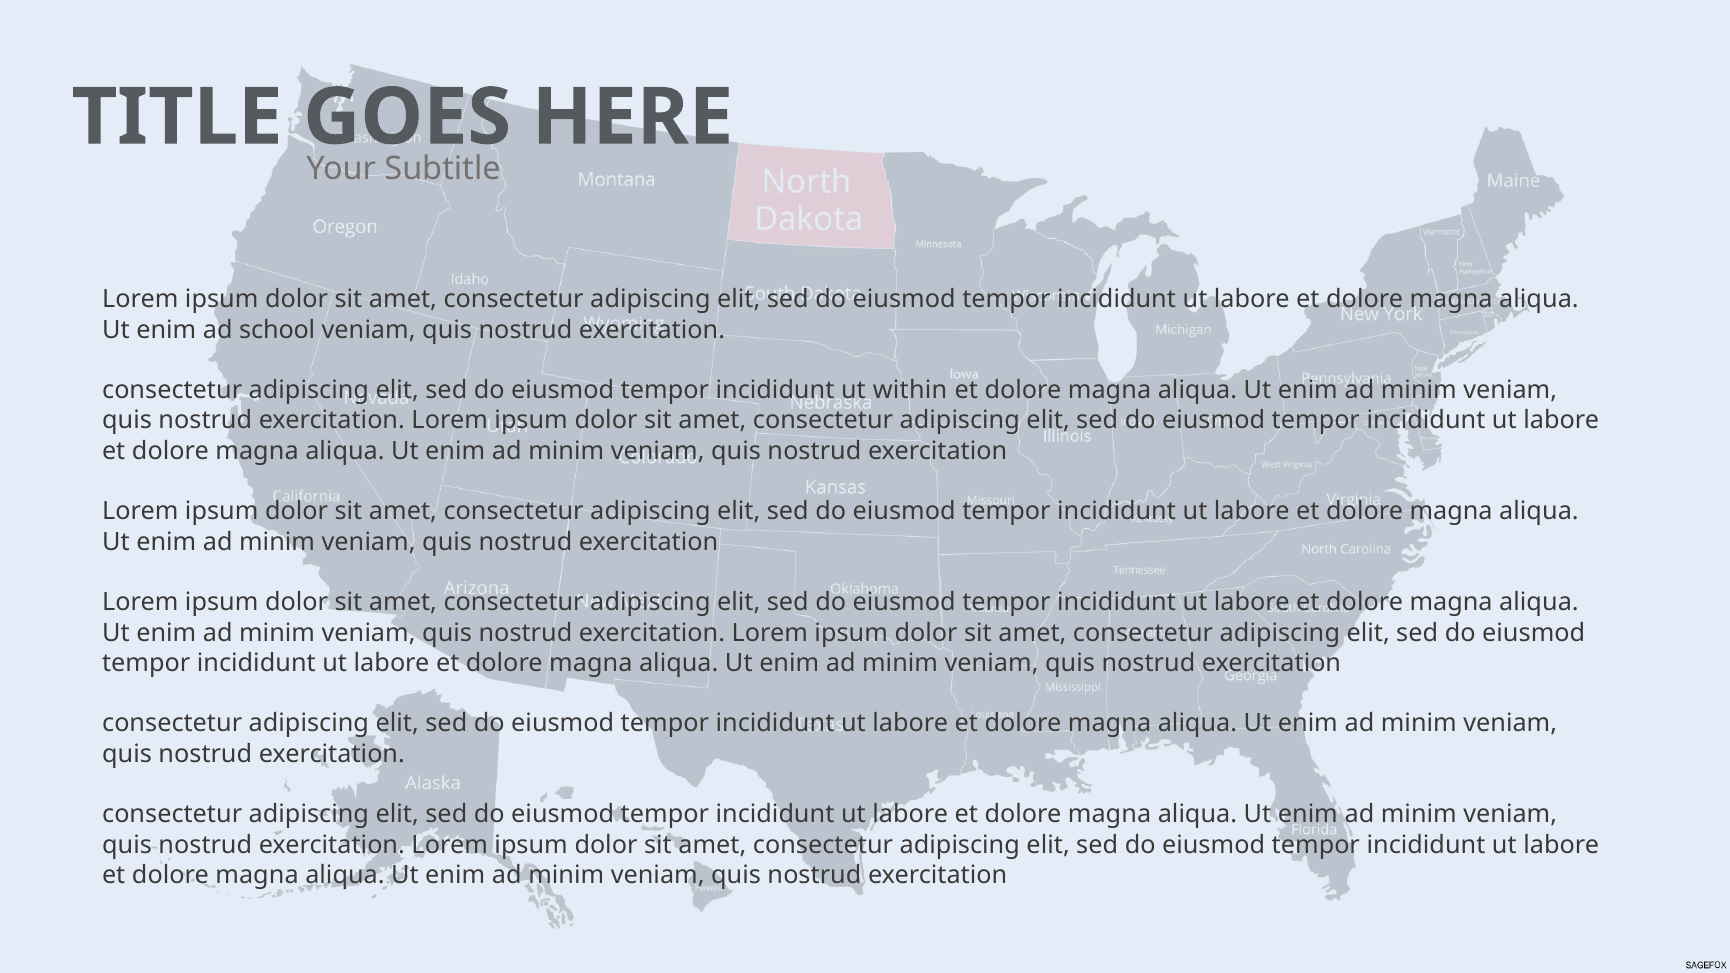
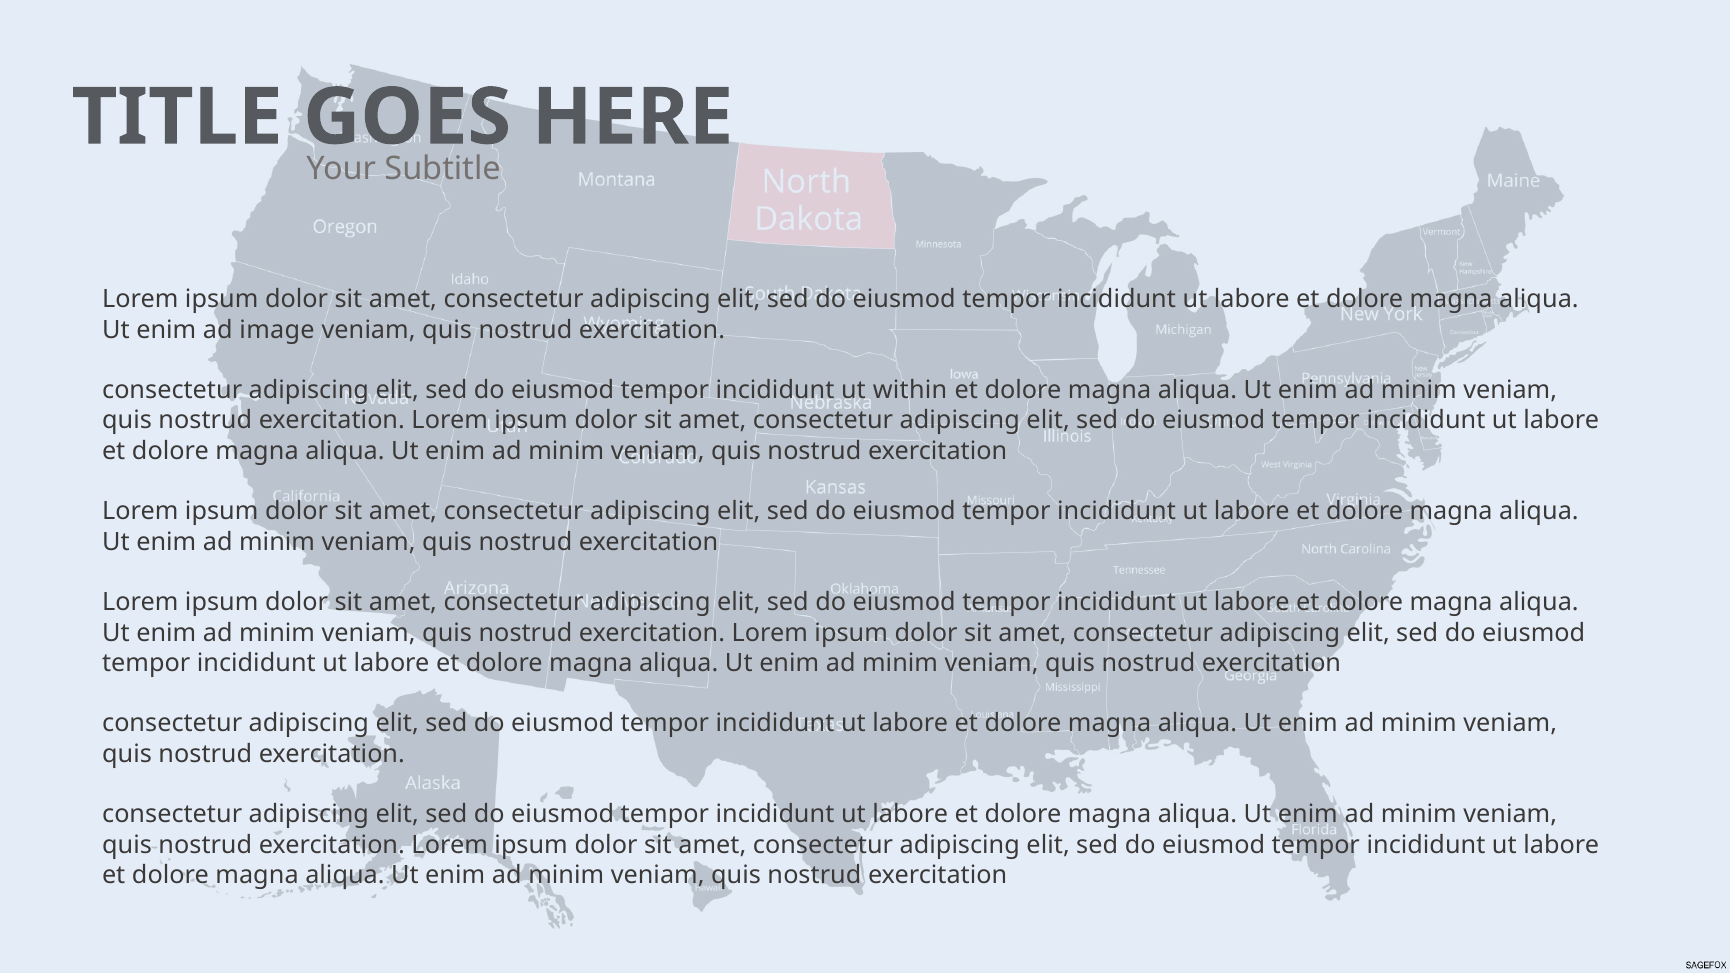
school: school -> image
